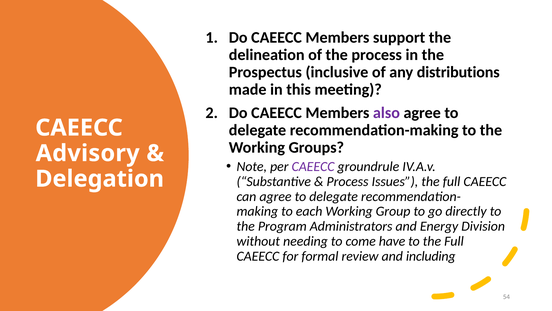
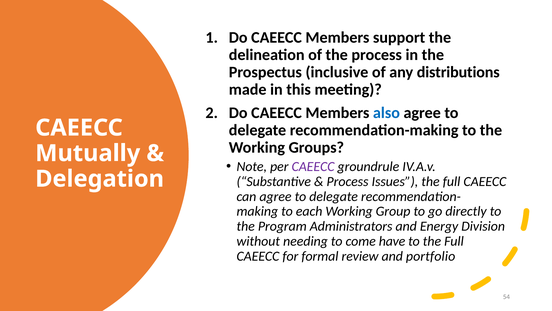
also colour: purple -> blue
Advisory: Advisory -> Mutually
including: including -> portfolio
